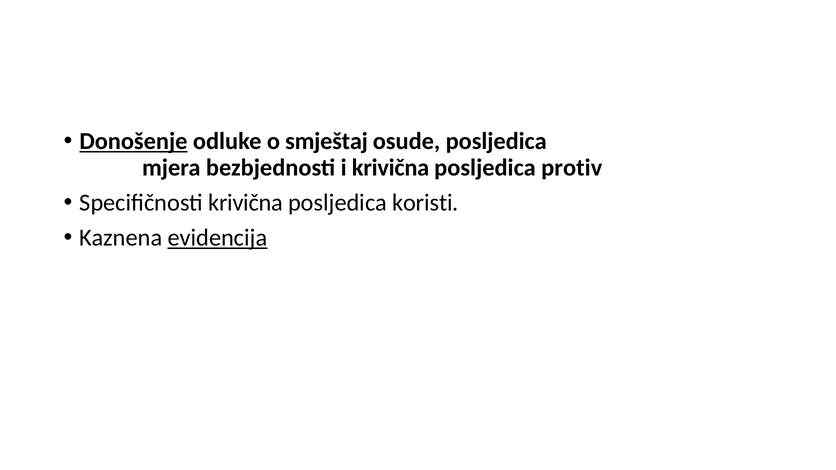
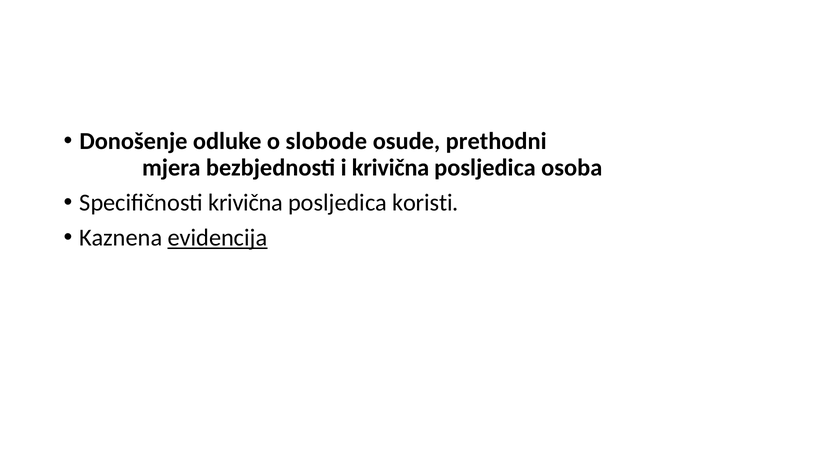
Donošenje underline: present -> none
smještaj: smještaj -> slobode
osude posljedica: posljedica -> prethodni
protiv: protiv -> osoba
